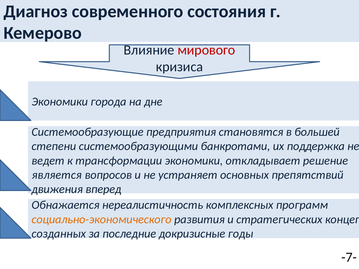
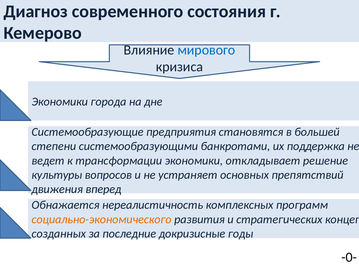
мирового colour: red -> blue
является: является -> культуры
-7-: -7- -> -0-
